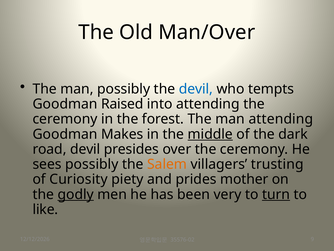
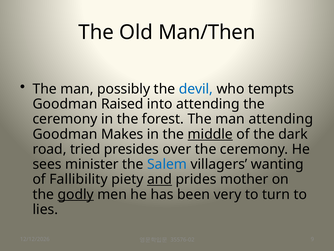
Man/Over: Man/Over -> Man/Then
road devil: devil -> tried
sees possibly: possibly -> minister
Salem colour: orange -> blue
trusting: trusting -> wanting
Curiosity: Curiosity -> Fallibility
and underline: none -> present
turn underline: present -> none
like: like -> lies
